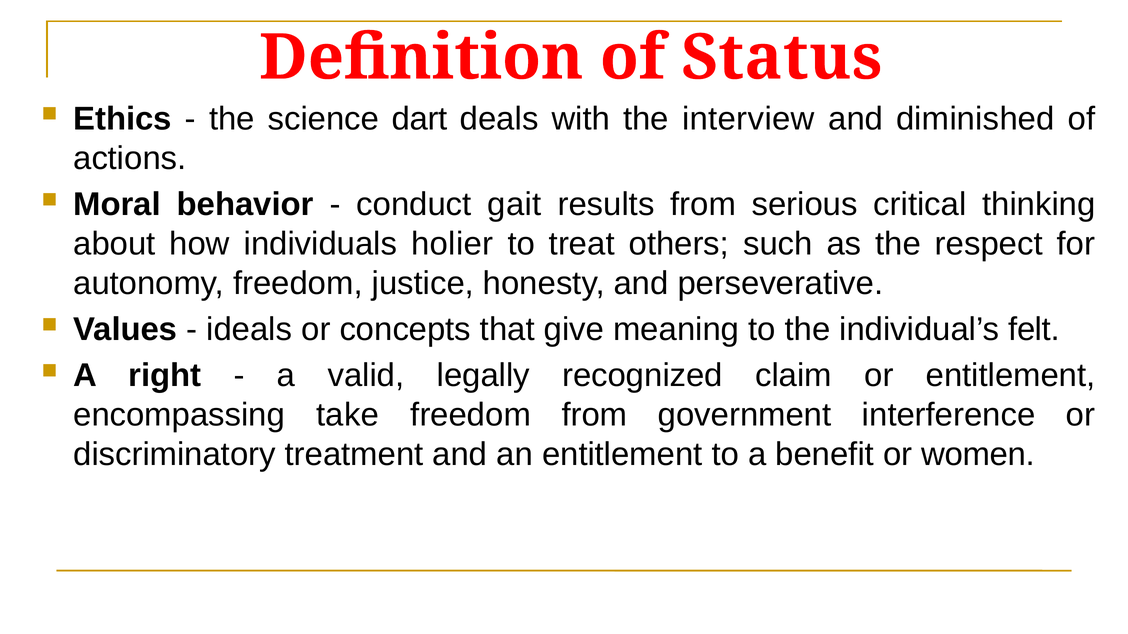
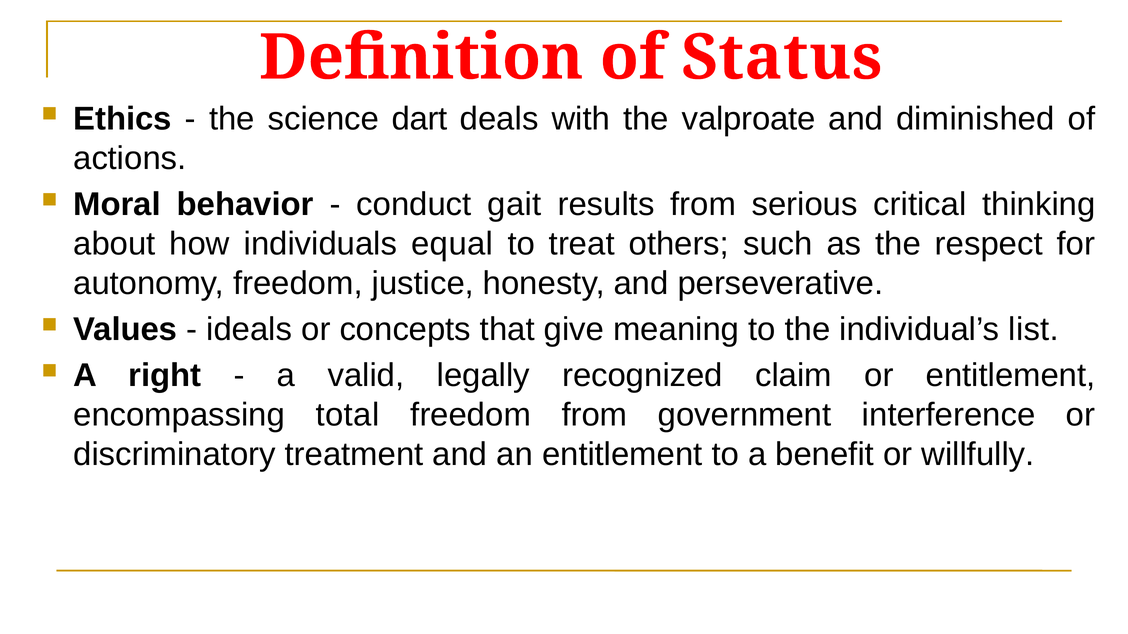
interview: interview -> valproate
holier: holier -> equal
felt: felt -> list
take: take -> total
women: women -> willfully
